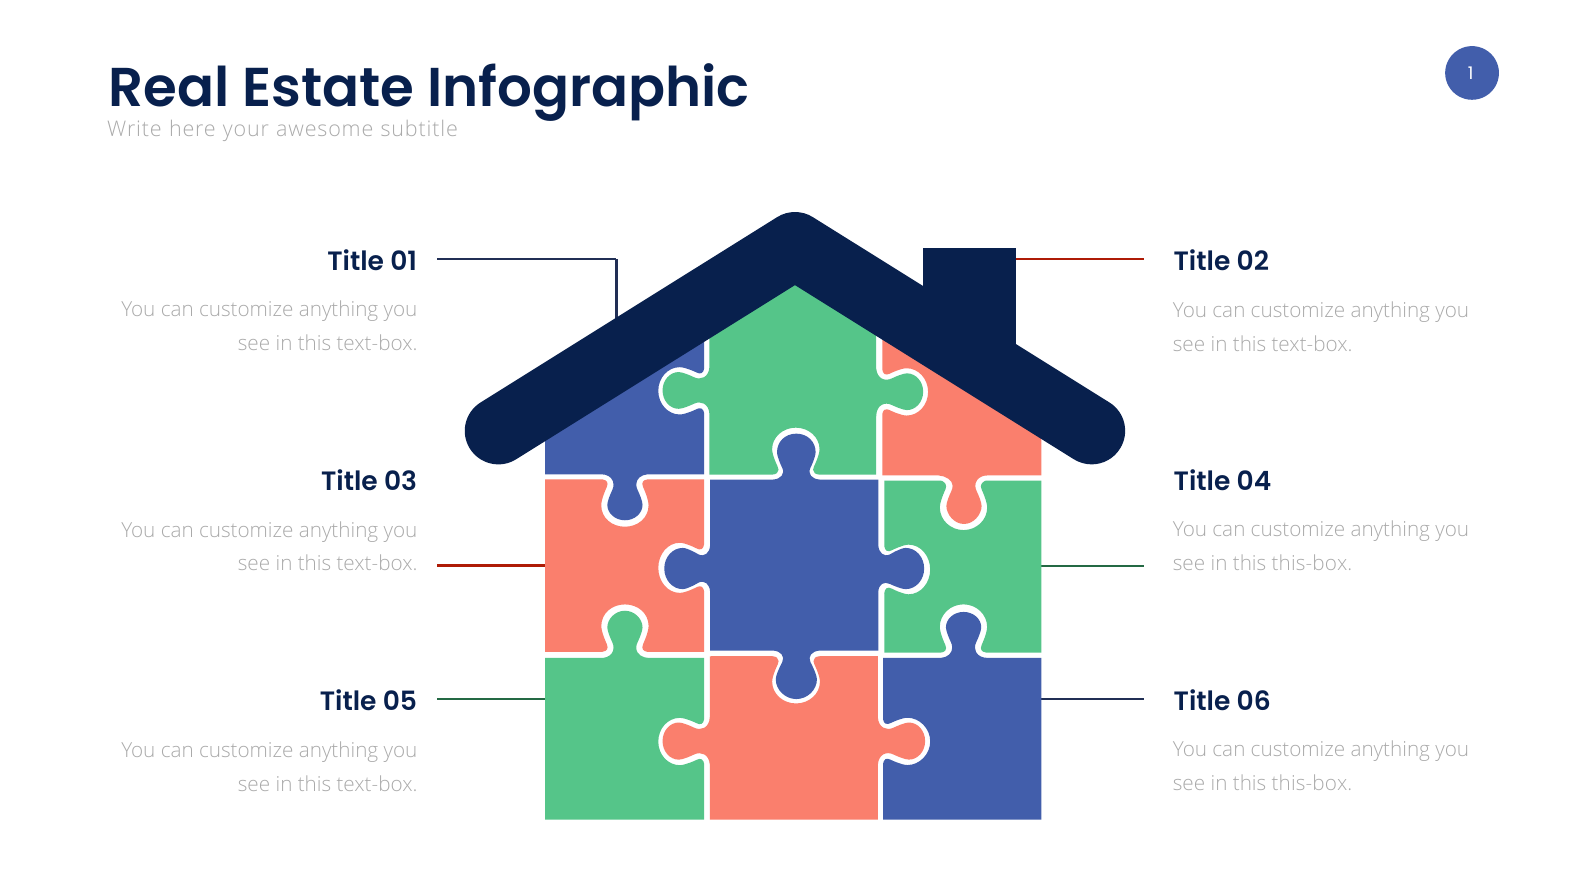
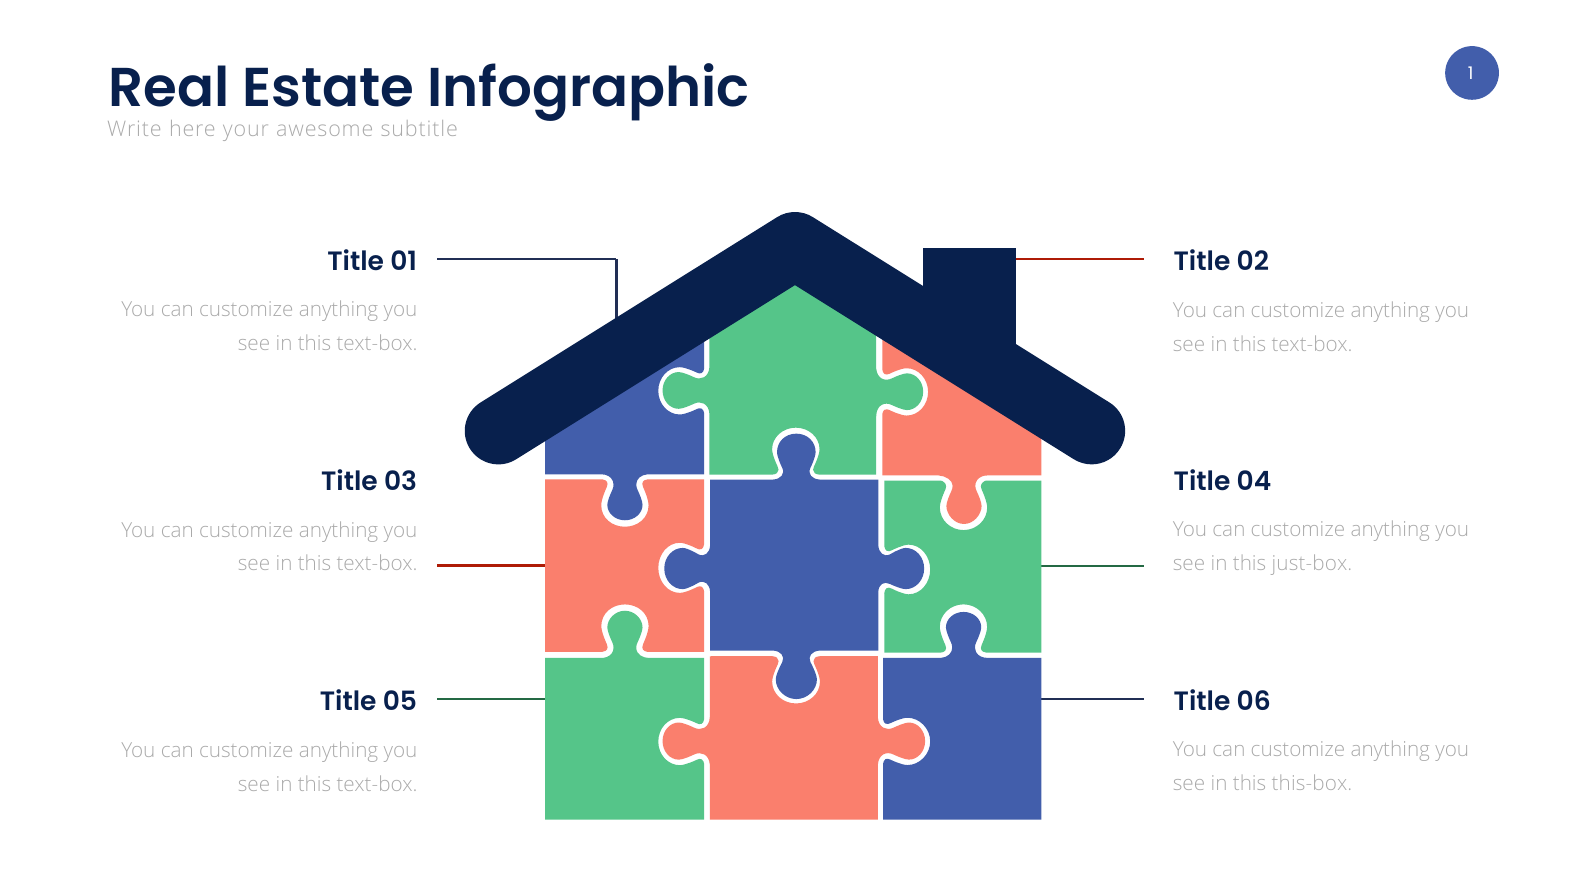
this-box at (1312, 564): this-box -> just-box
